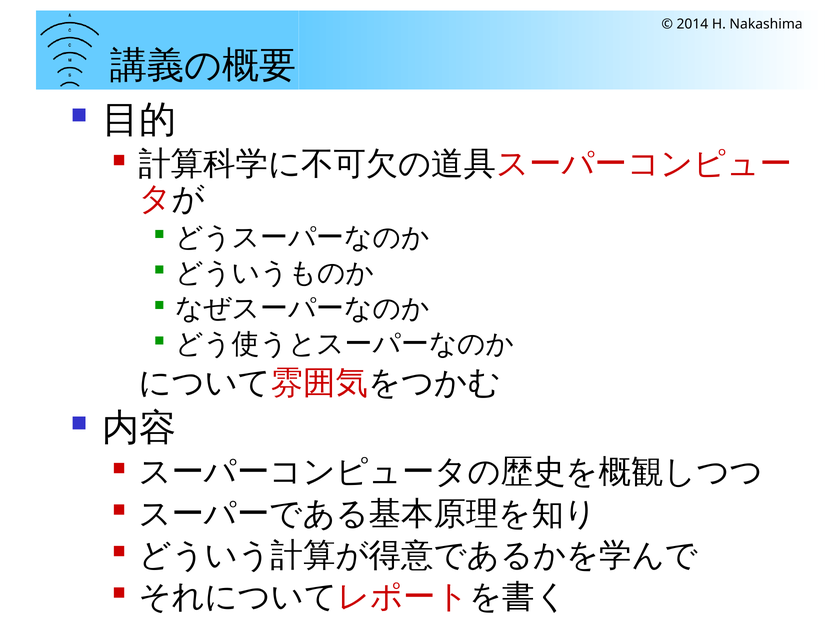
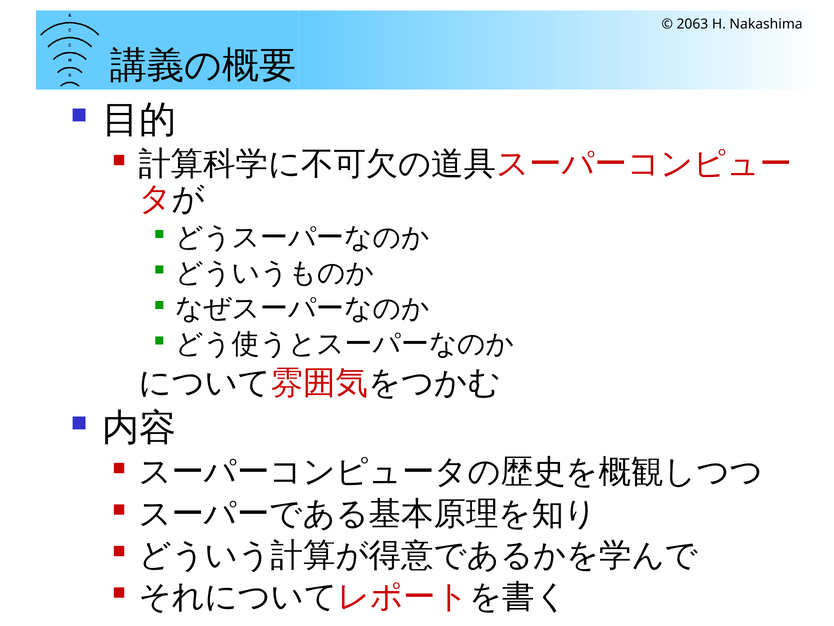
2014: 2014 -> 2063
